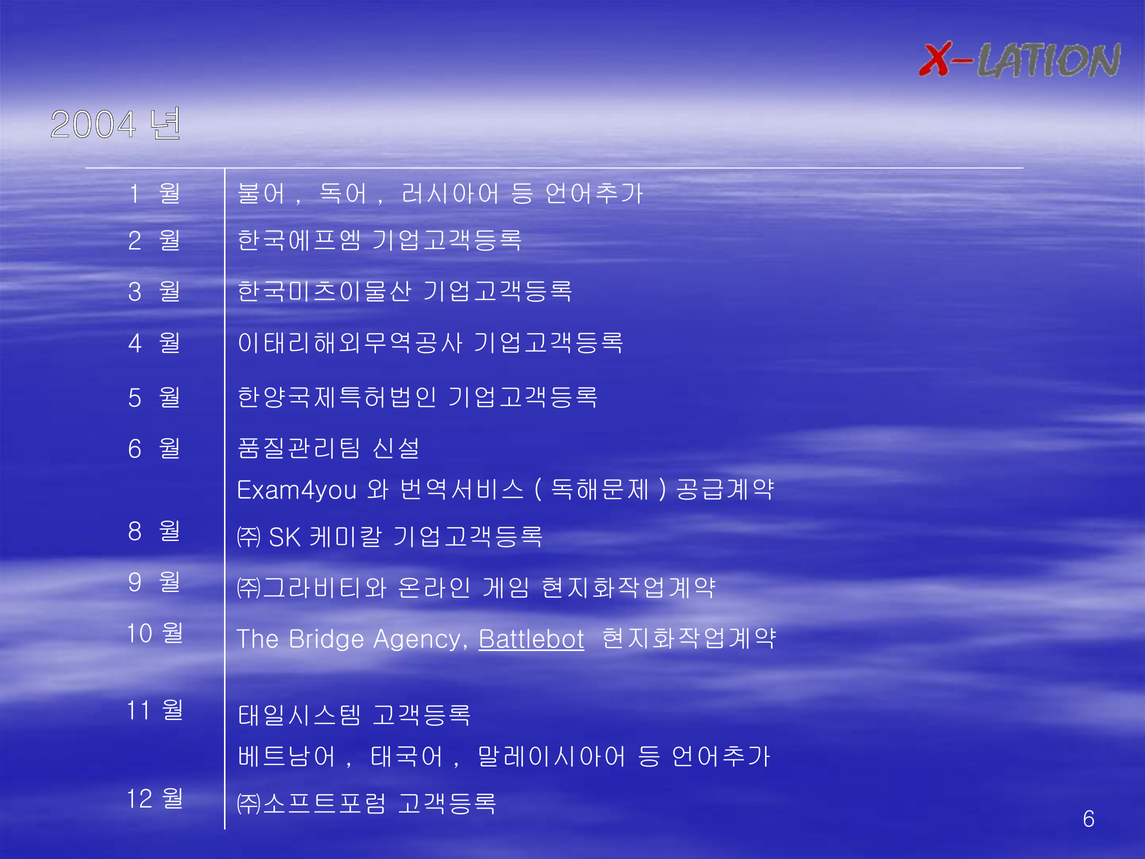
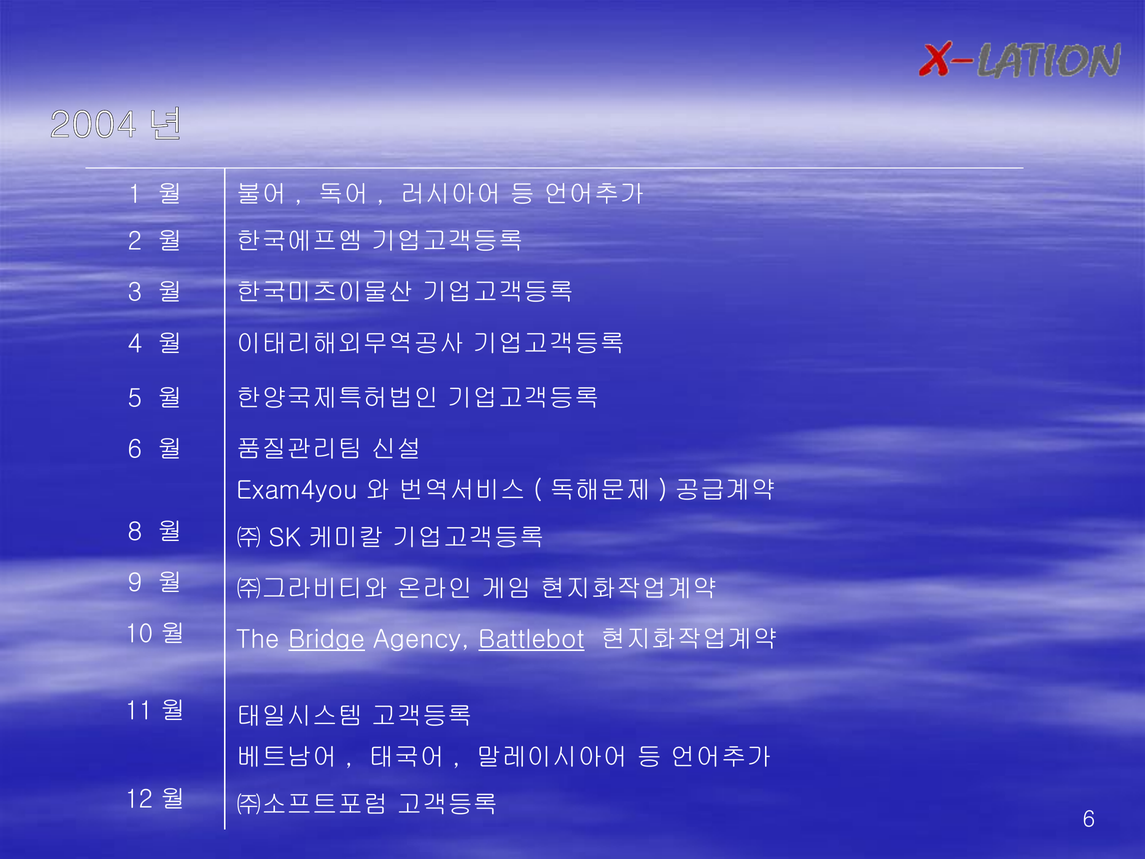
Bridge underline: none -> present
